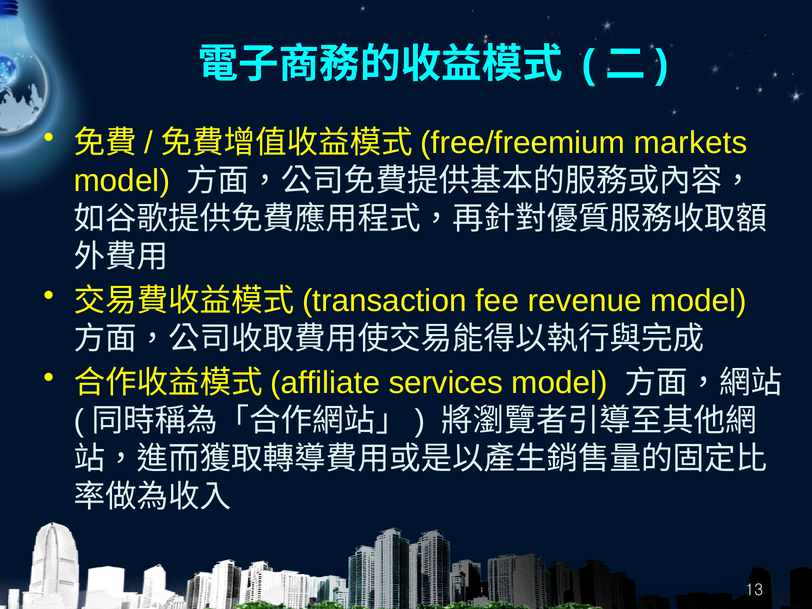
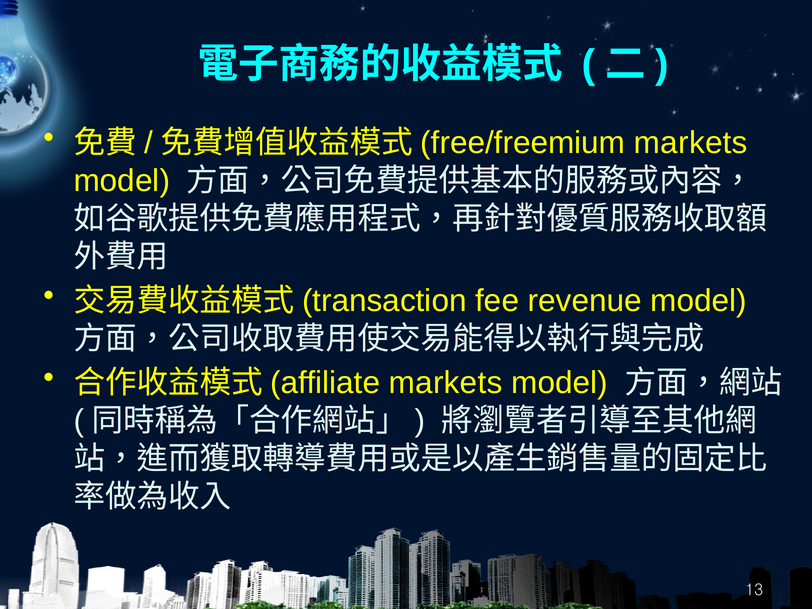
services at (446, 383): services -> markets
